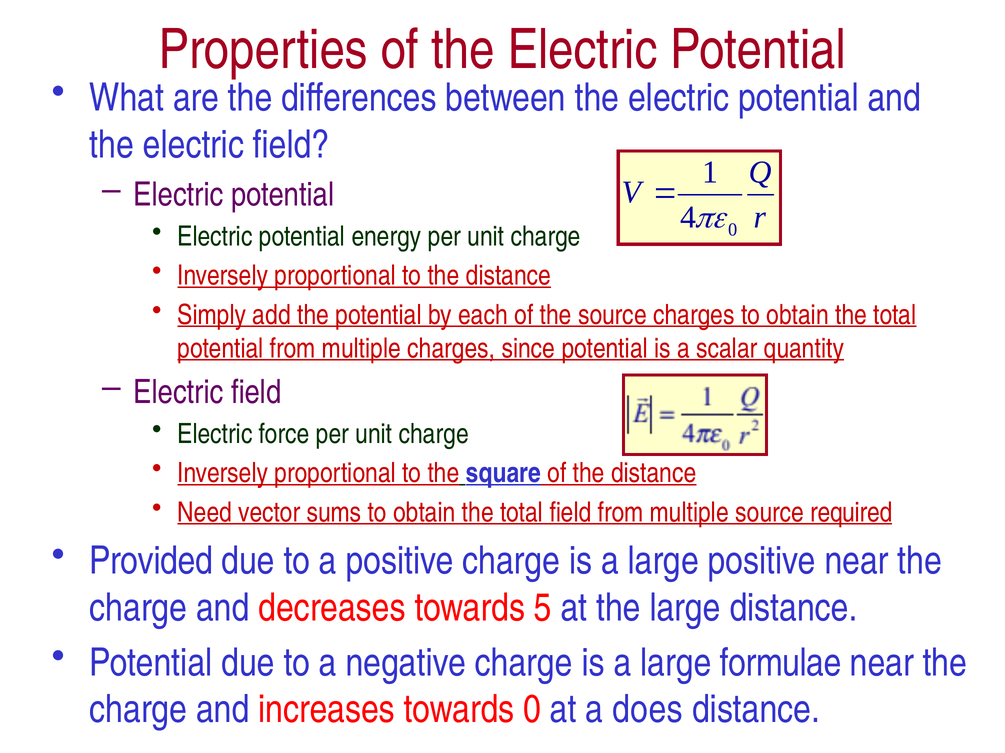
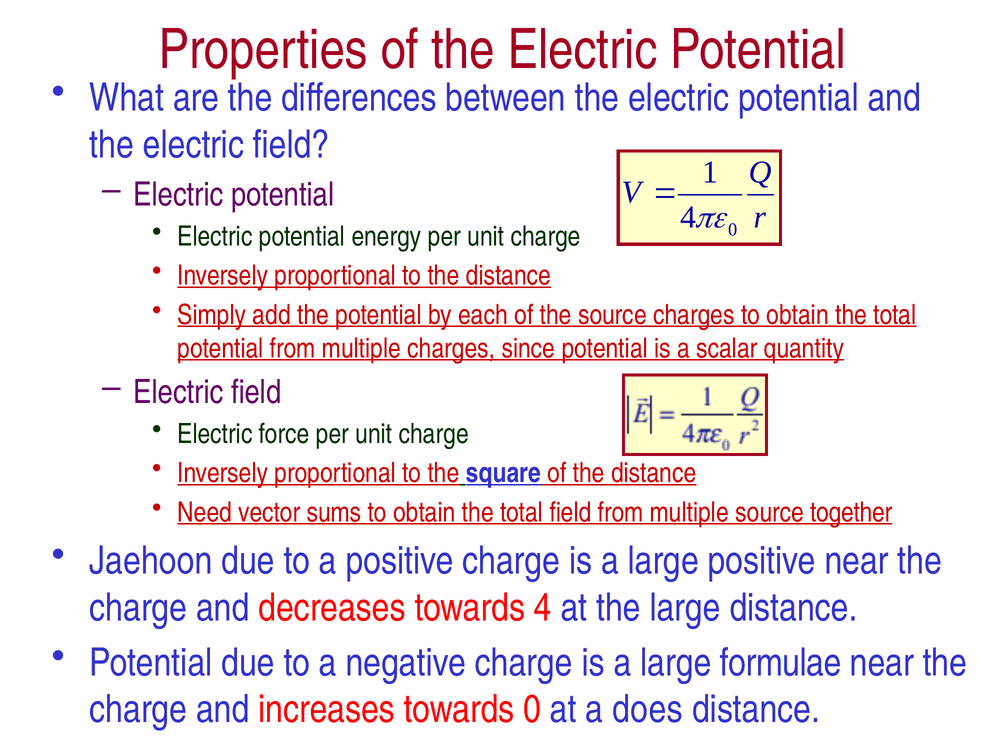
required: required -> together
Provided at (151, 562): Provided -> Jaehoon
towards 5: 5 -> 4
